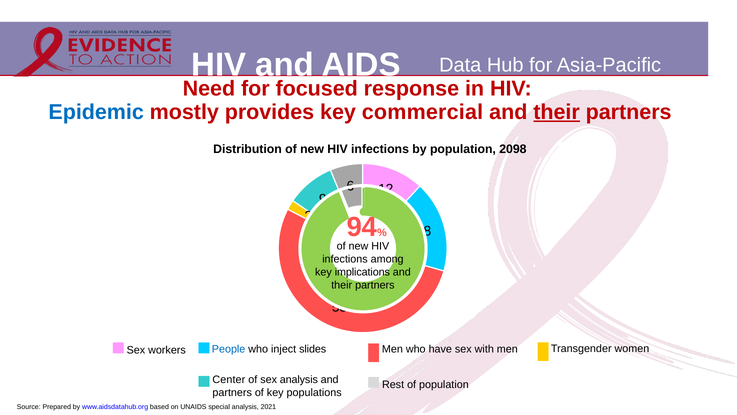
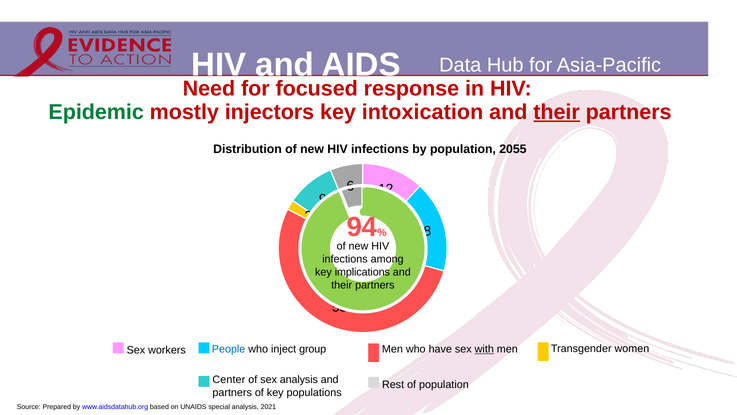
Epidemic colour: blue -> green
provides: provides -> injectors
commercial: commercial -> intoxication
2098: 2098 -> 2055
slides: slides -> group
with underline: none -> present
